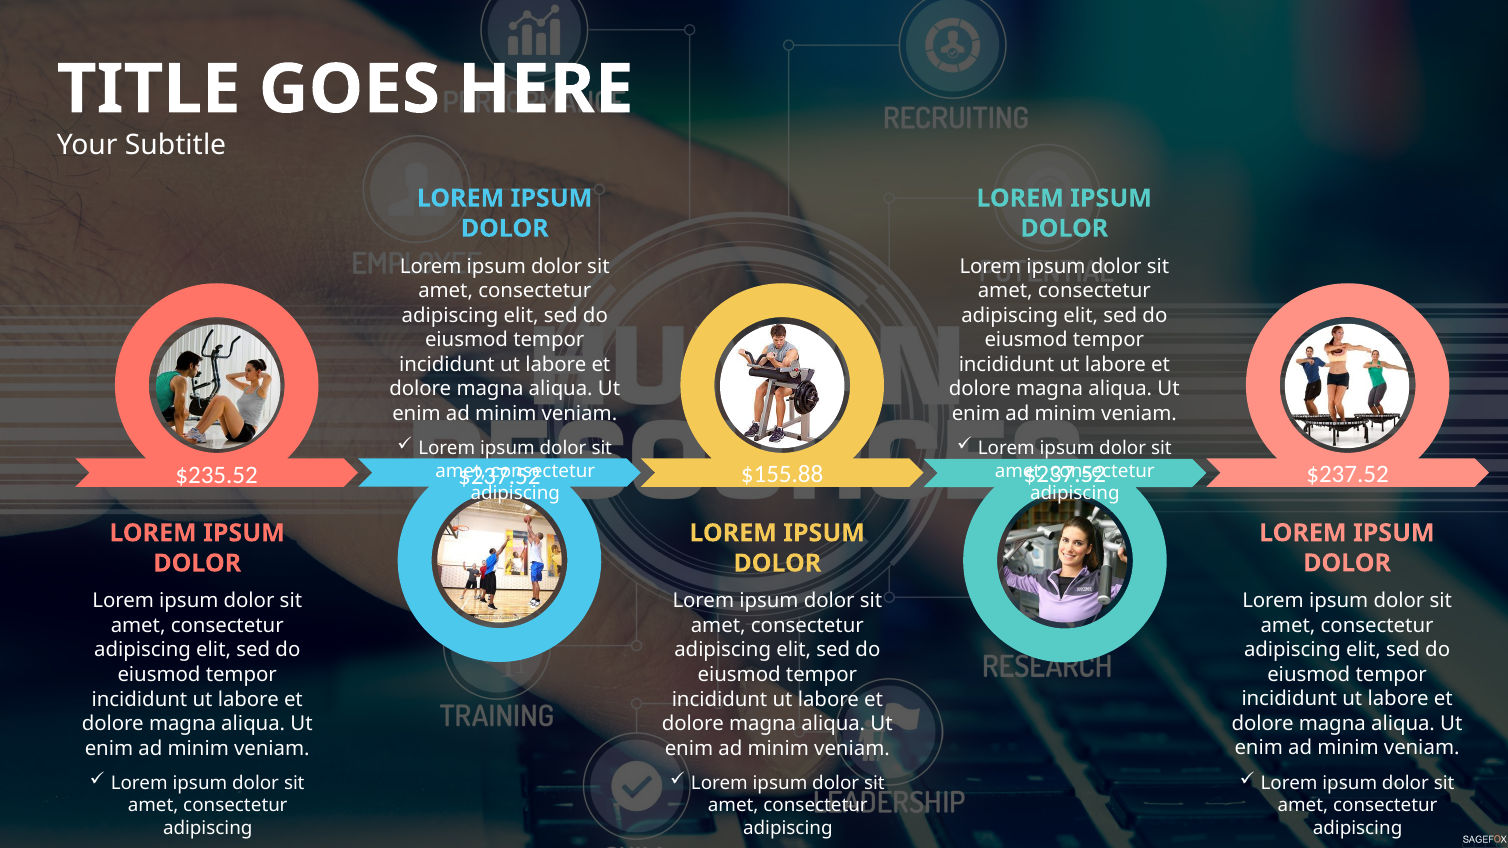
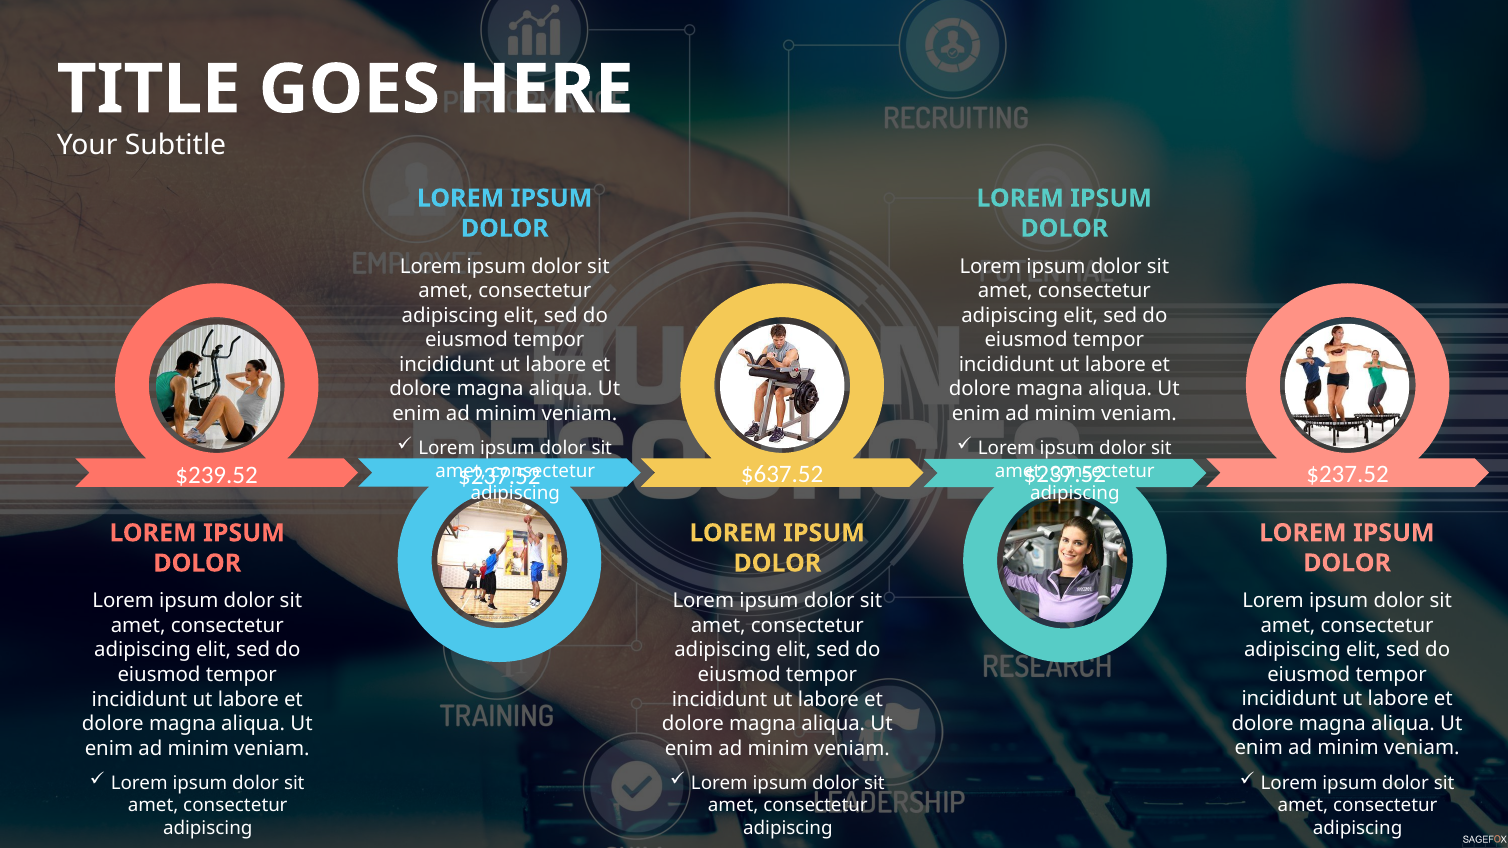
$235.52: $235.52 -> $239.52
$155.88: $155.88 -> $637.52
